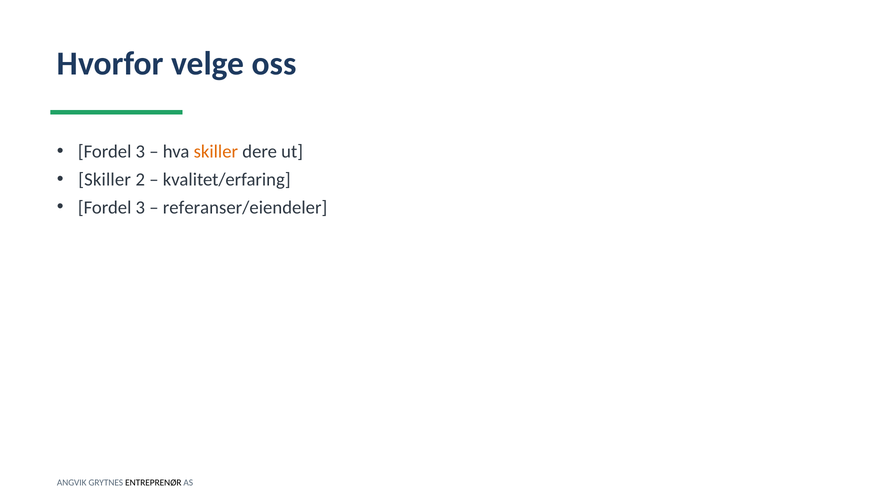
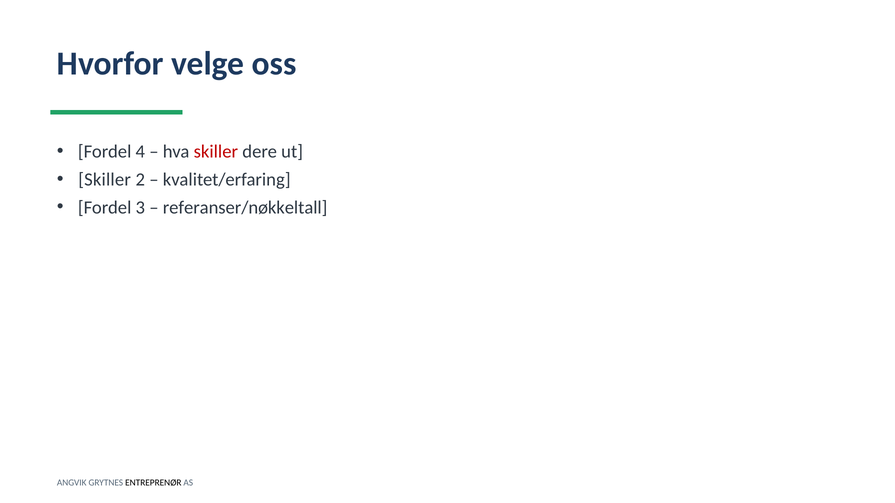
3 at (140, 152): 3 -> 4
skiller at (216, 152) colour: orange -> red
referanser/eiendeler: referanser/eiendeler -> referanser/nøkkeltall
